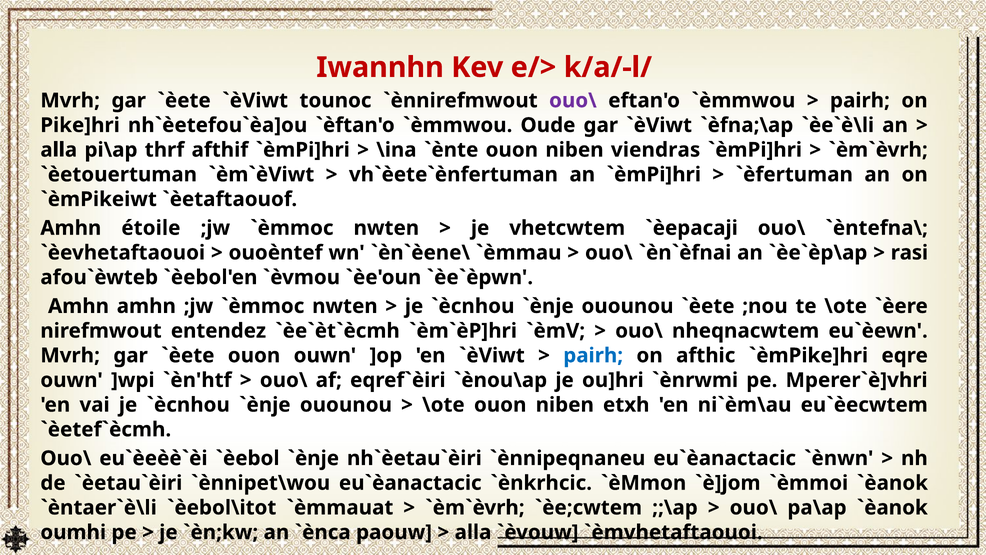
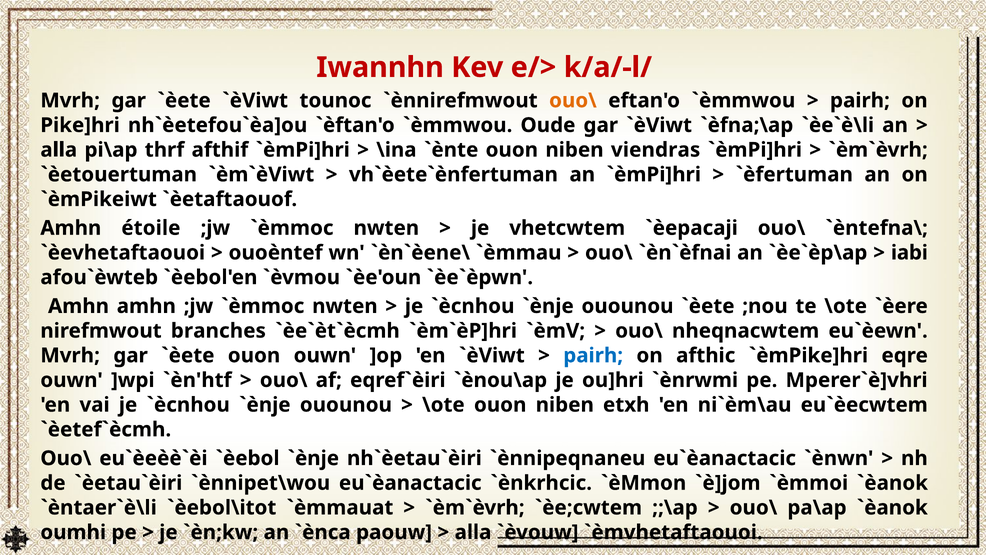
ouo\ at (573, 100) colour: purple -> orange
rasi: rasi -> iabi
entendez: entendez -> branches
